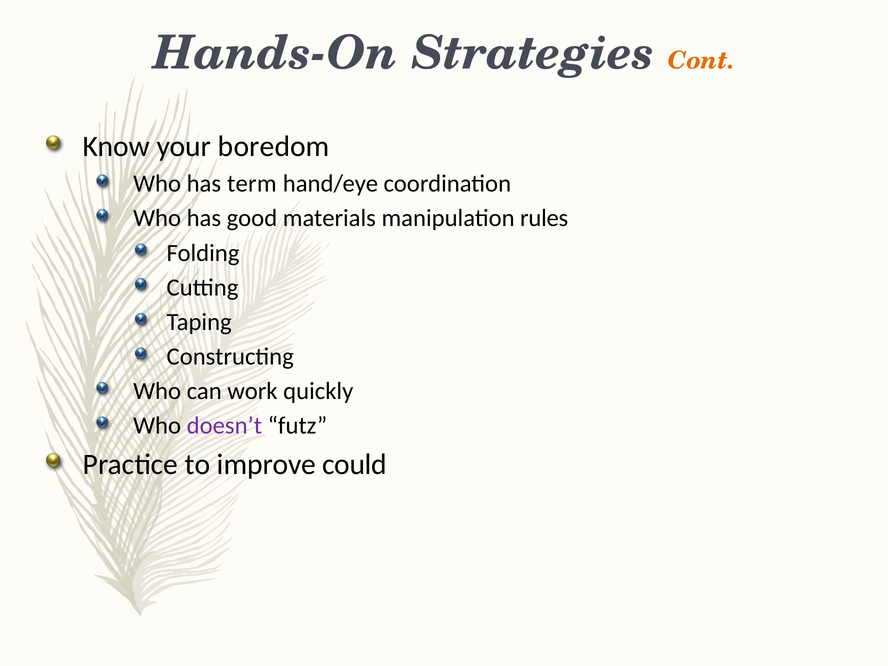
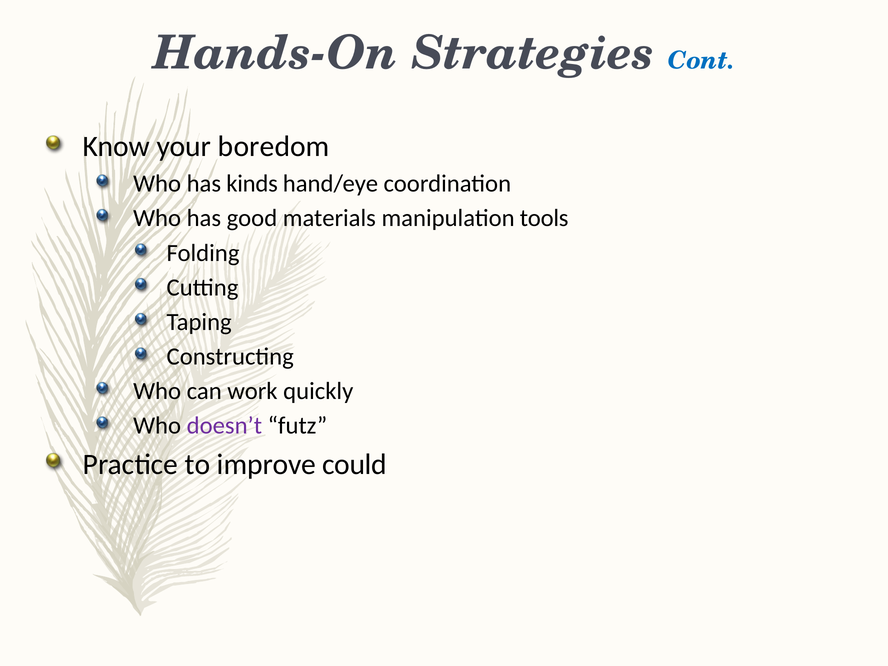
Cont colour: orange -> blue
term: term -> kinds
rules: rules -> tools
